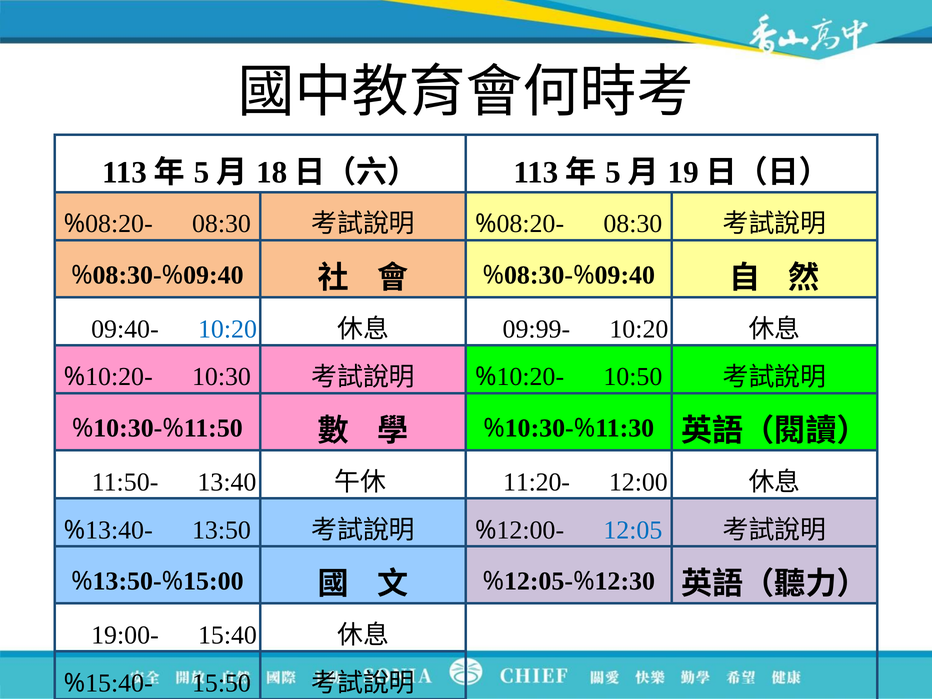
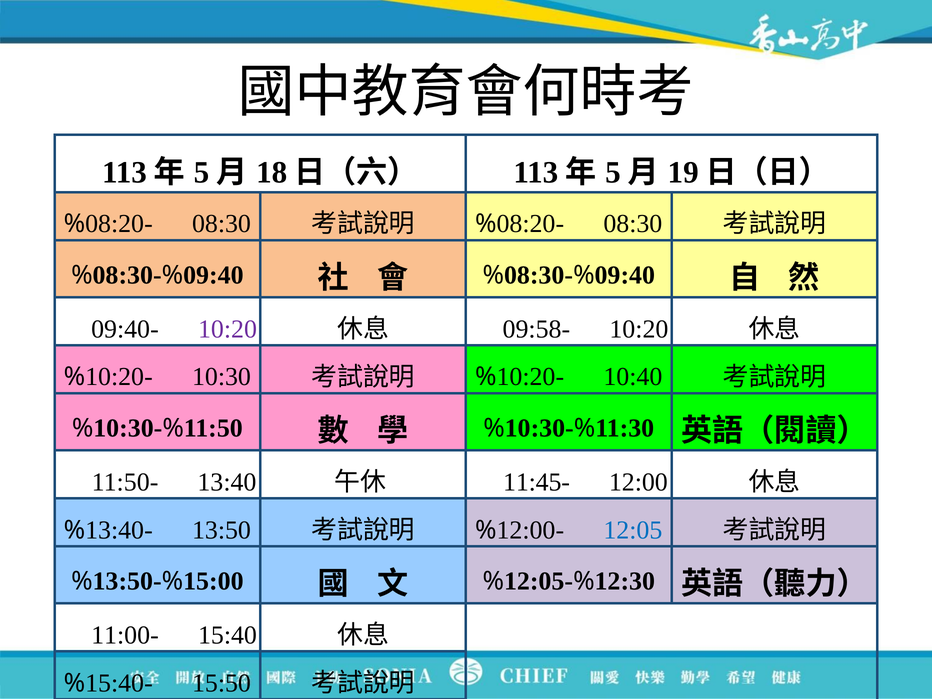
10:20 at (227, 329) colour: blue -> purple
09:99-: 09:99- -> 09:58-
10:50: 10:50 -> 10:40
11:20-: 11:20- -> 11:45-
19:00-: 19:00- -> 11:00-
